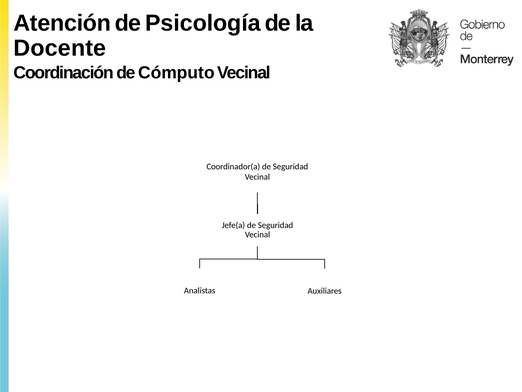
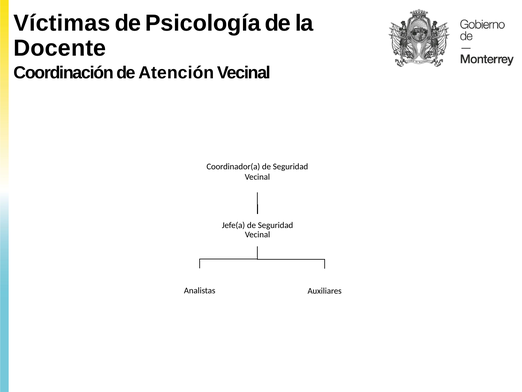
Atención: Atención -> Víctimas
Cómputo: Cómputo -> Atención
